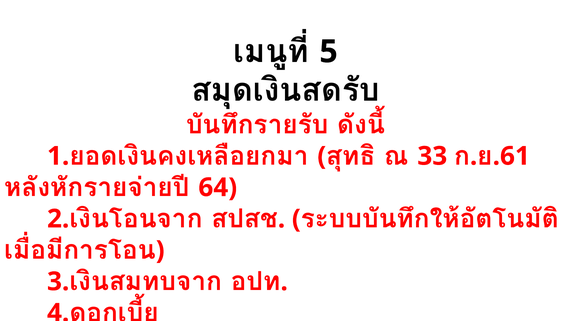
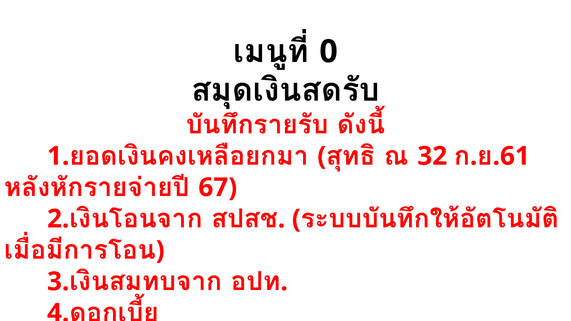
5 at (329, 52): 5 -> 0
33: 33 -> 32
64: 64 -> 67
